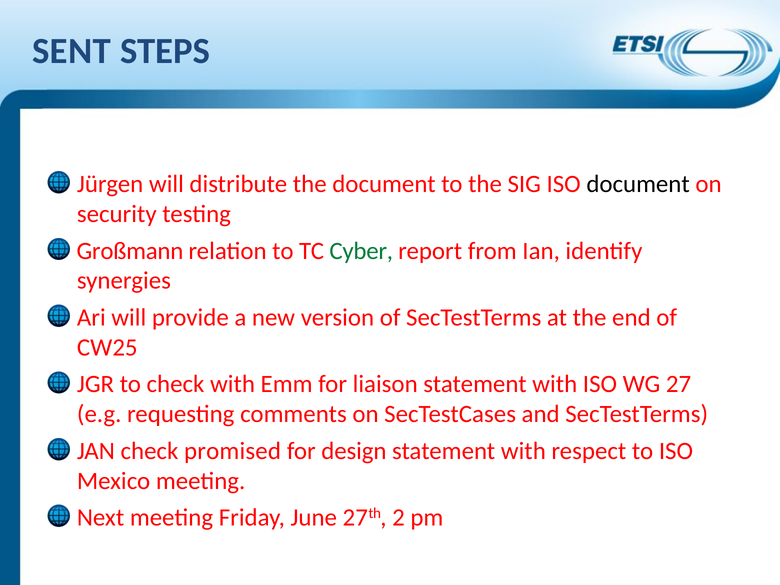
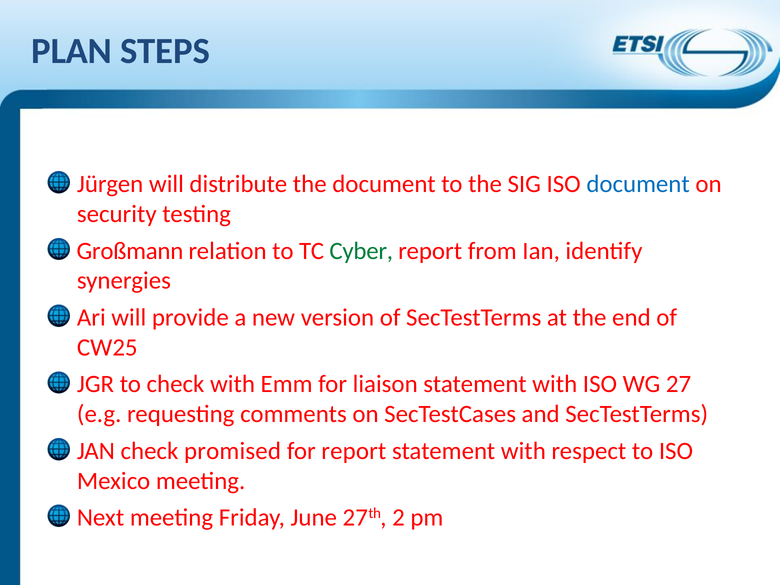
SENT: SENT -> PLAN
document at (638, 184) colour: black -> blue
for design: design -> report
